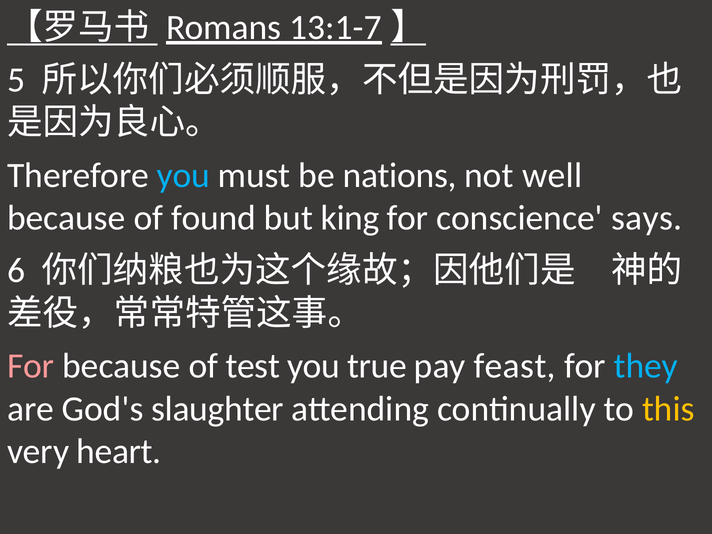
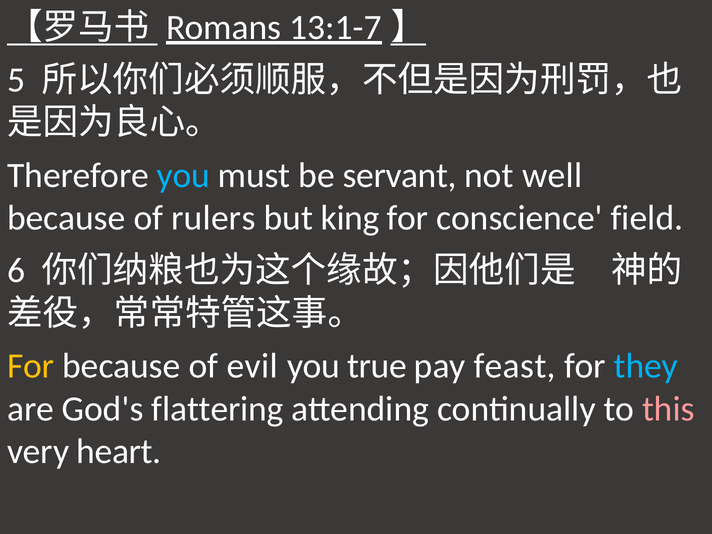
nations: nations -> servant
found: found -> rulers
says: says -> field
For at (31, 366) colour: pink -> yellow
test: test -> evil
slaughter: slaughter -> flattering
this colour: yellow -> pink
